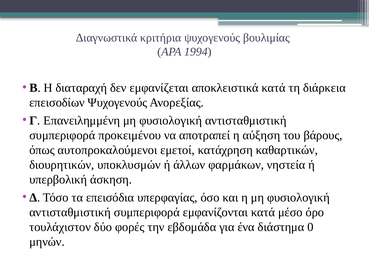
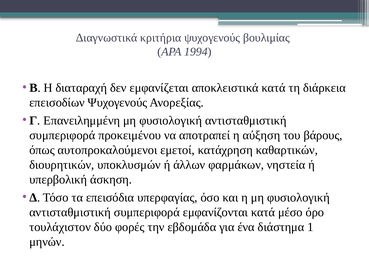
0: 0 -> 1
